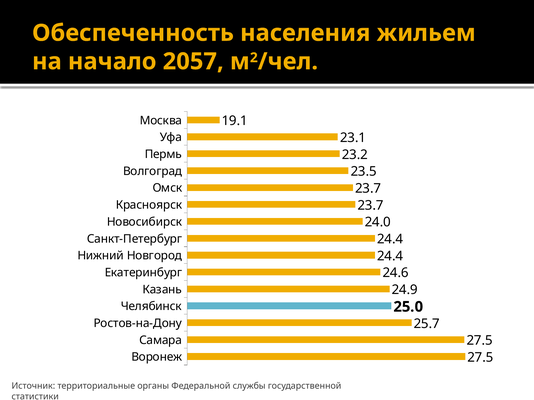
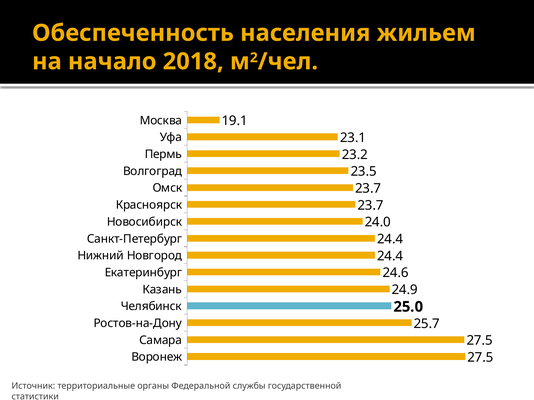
2057: 2057 -> 2018
